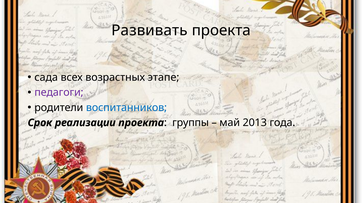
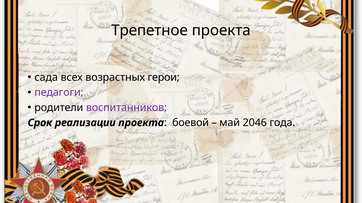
Развивать: Развивать -> Трепетное
этапе: этапе -> герои
воспитанников colour: blue -> purple
группы: группы -> боевой
2013: 2013 -> 2046
